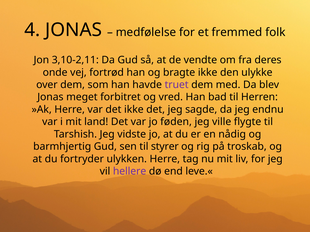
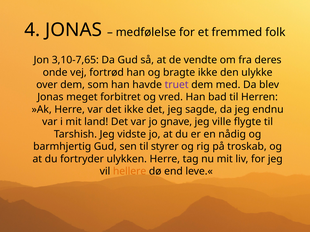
3,10-2,11: 3,10-2,11 -> 3,10-7,65
føden: føden -> gnave
hellere colour: purple -> orange
